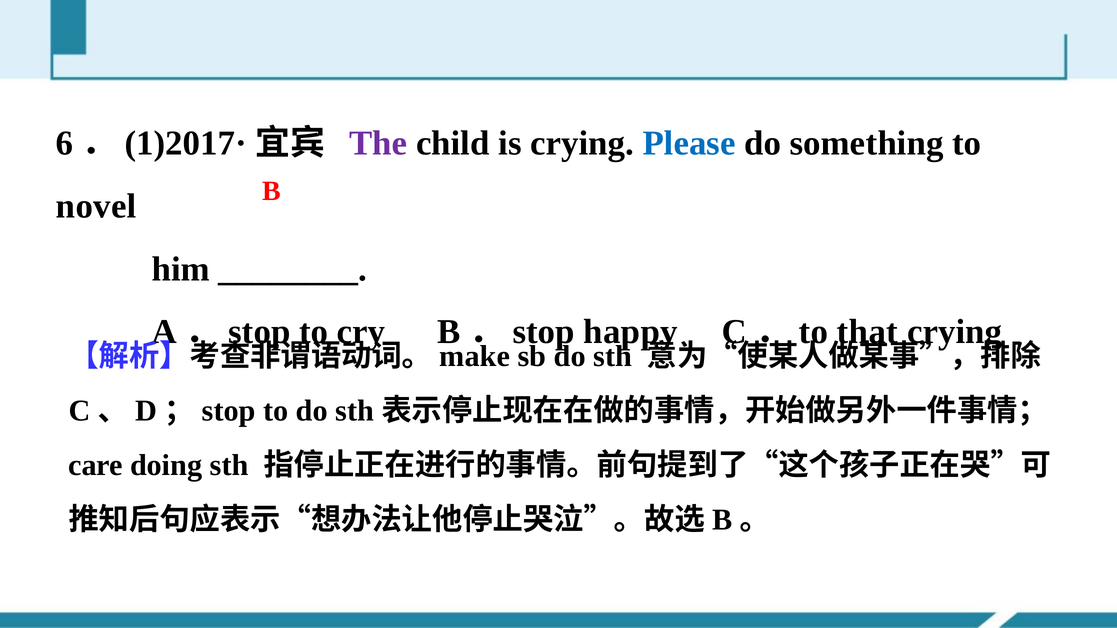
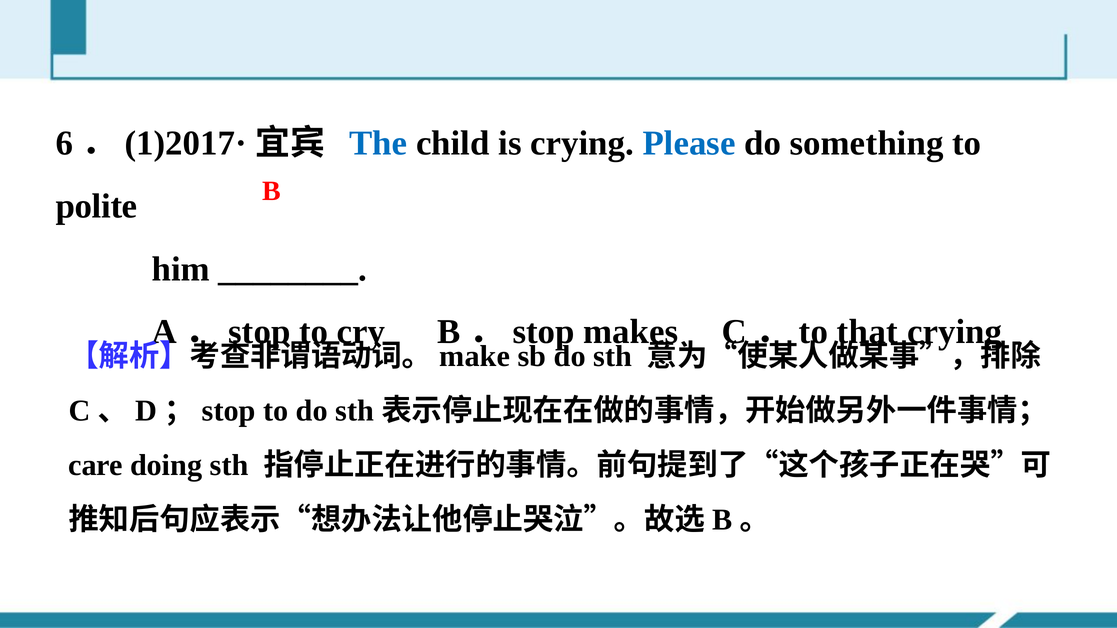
The colour: purple -> blue
novel: novel -> polite
happy: happy -> makes
